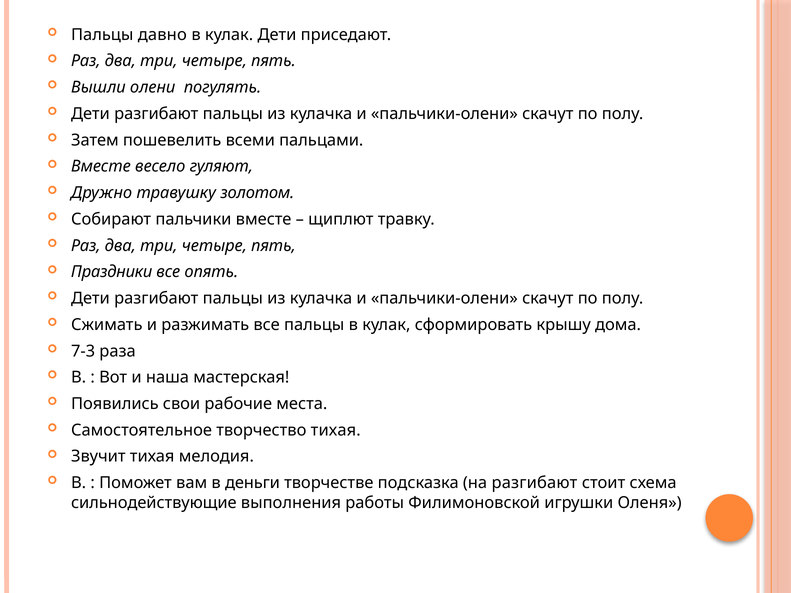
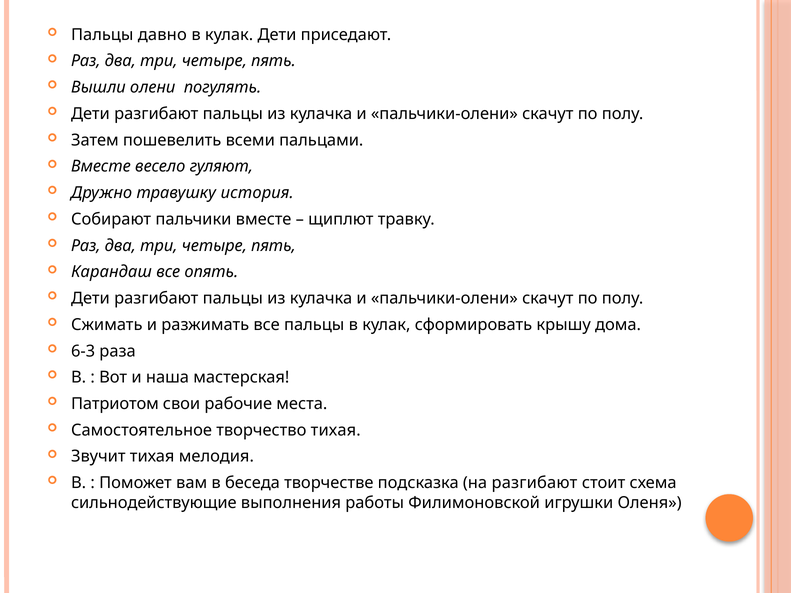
золотом: золотом -> история
Праздники: Праздники -> Карандаш
7-3: 7-3 -> 6-3
Появились: Появились -> Патриотом
деньги: деньги -> беседа
